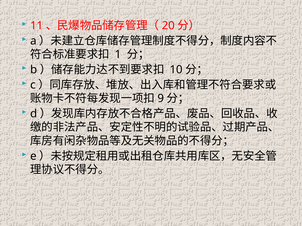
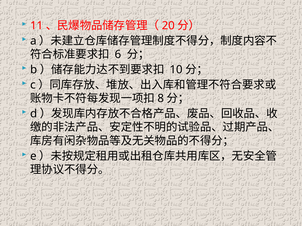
1: 1 -> 6
9: 9 -> 8
